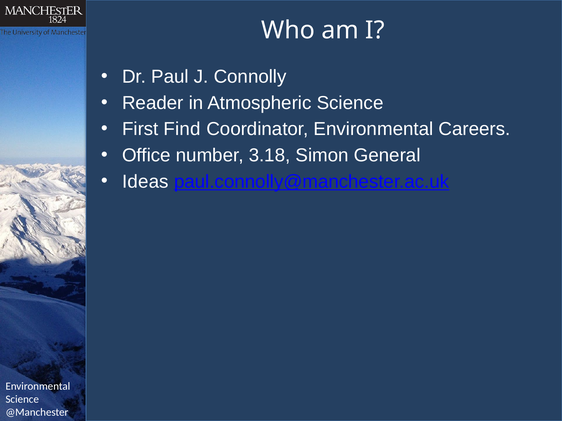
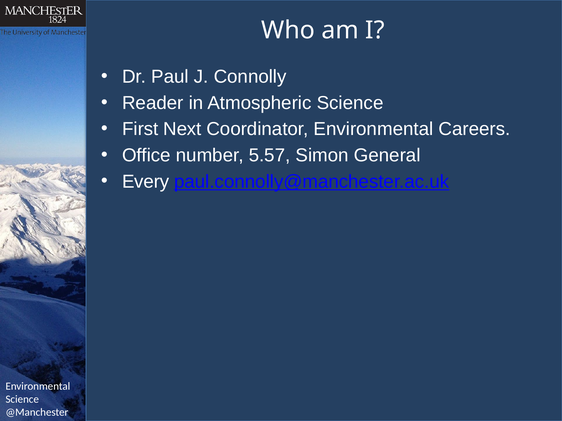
Find: Find -> Next
3.18: 3.18 -> 5.57
Ideas: Ideas -> Every
